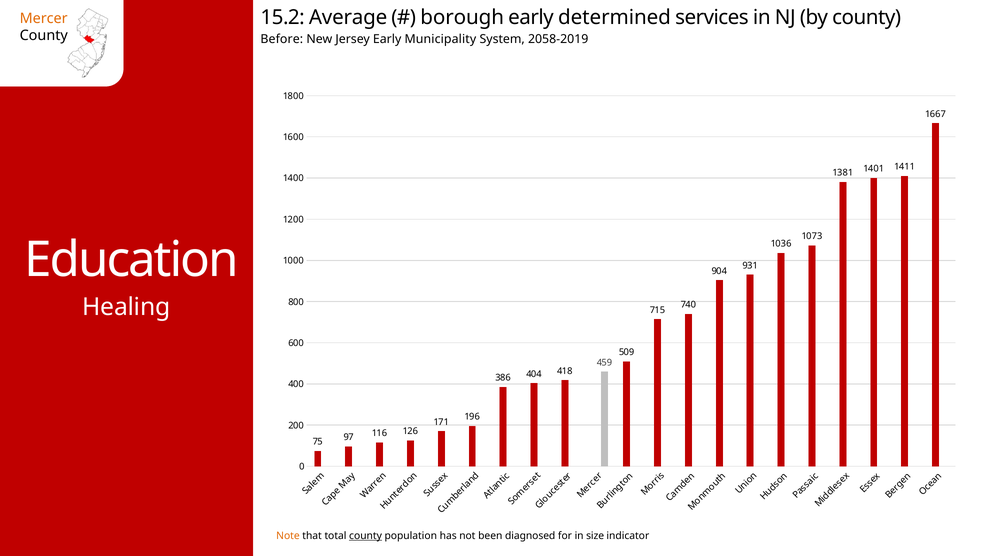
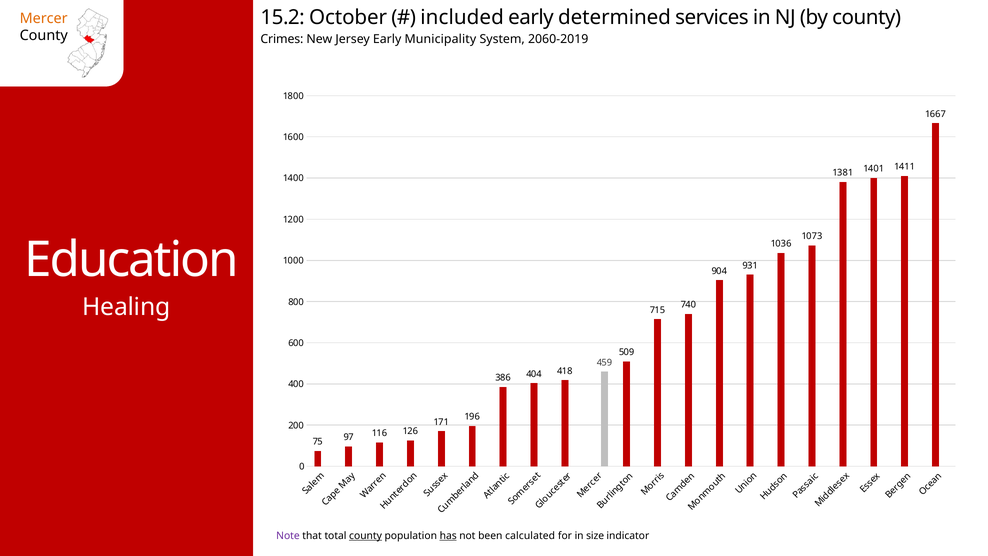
Average: Average -> October
borough: borough -> included
Before: Before -> Crimes
2058-2019: 2058-2019 -> 2060-2019
Note colour: orange -> purple
has underline: none -> present
diagnosed: diagnosed -> calculated
